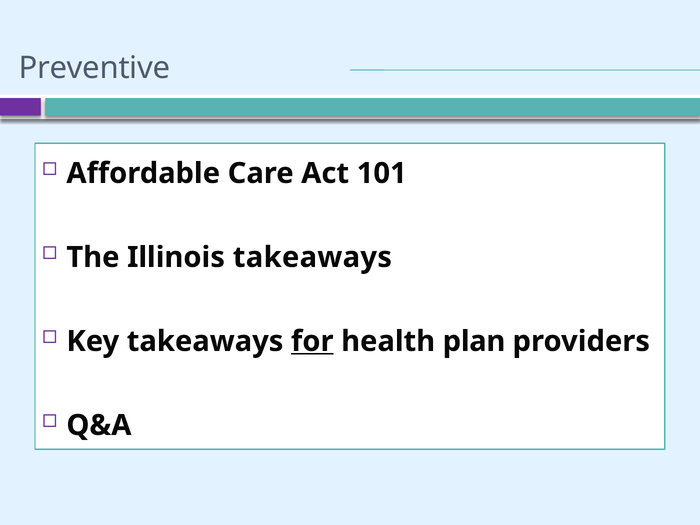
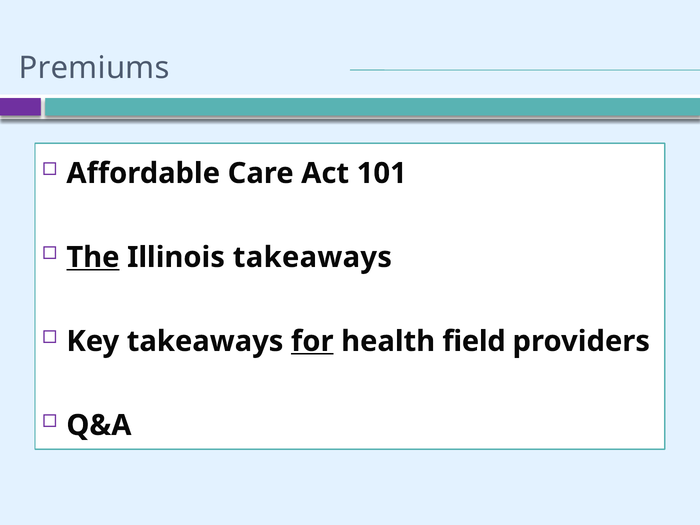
Preventive: Preventive -> Premiums
The underline: none -> present
plan: plan -> field
